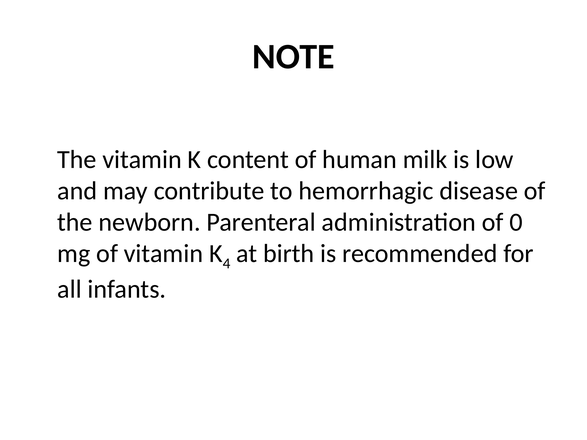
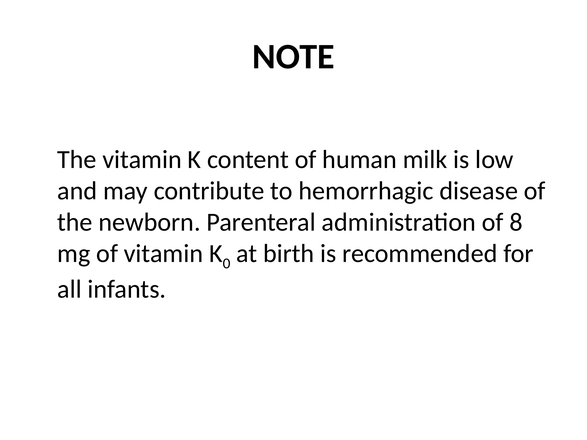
0: 0 -> 8
4: 4 -> 0
